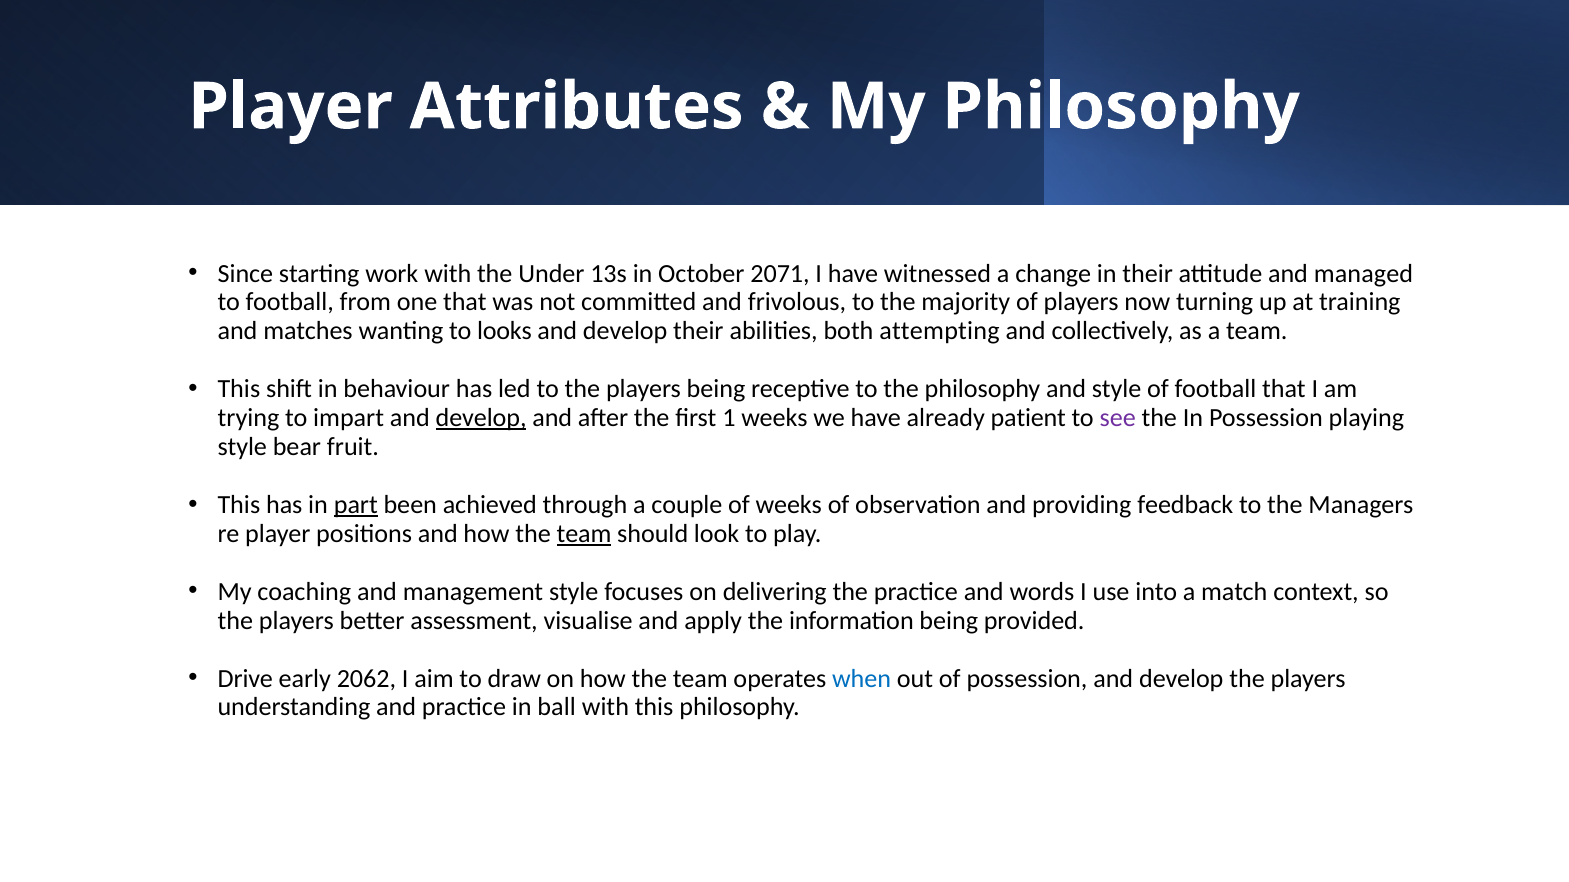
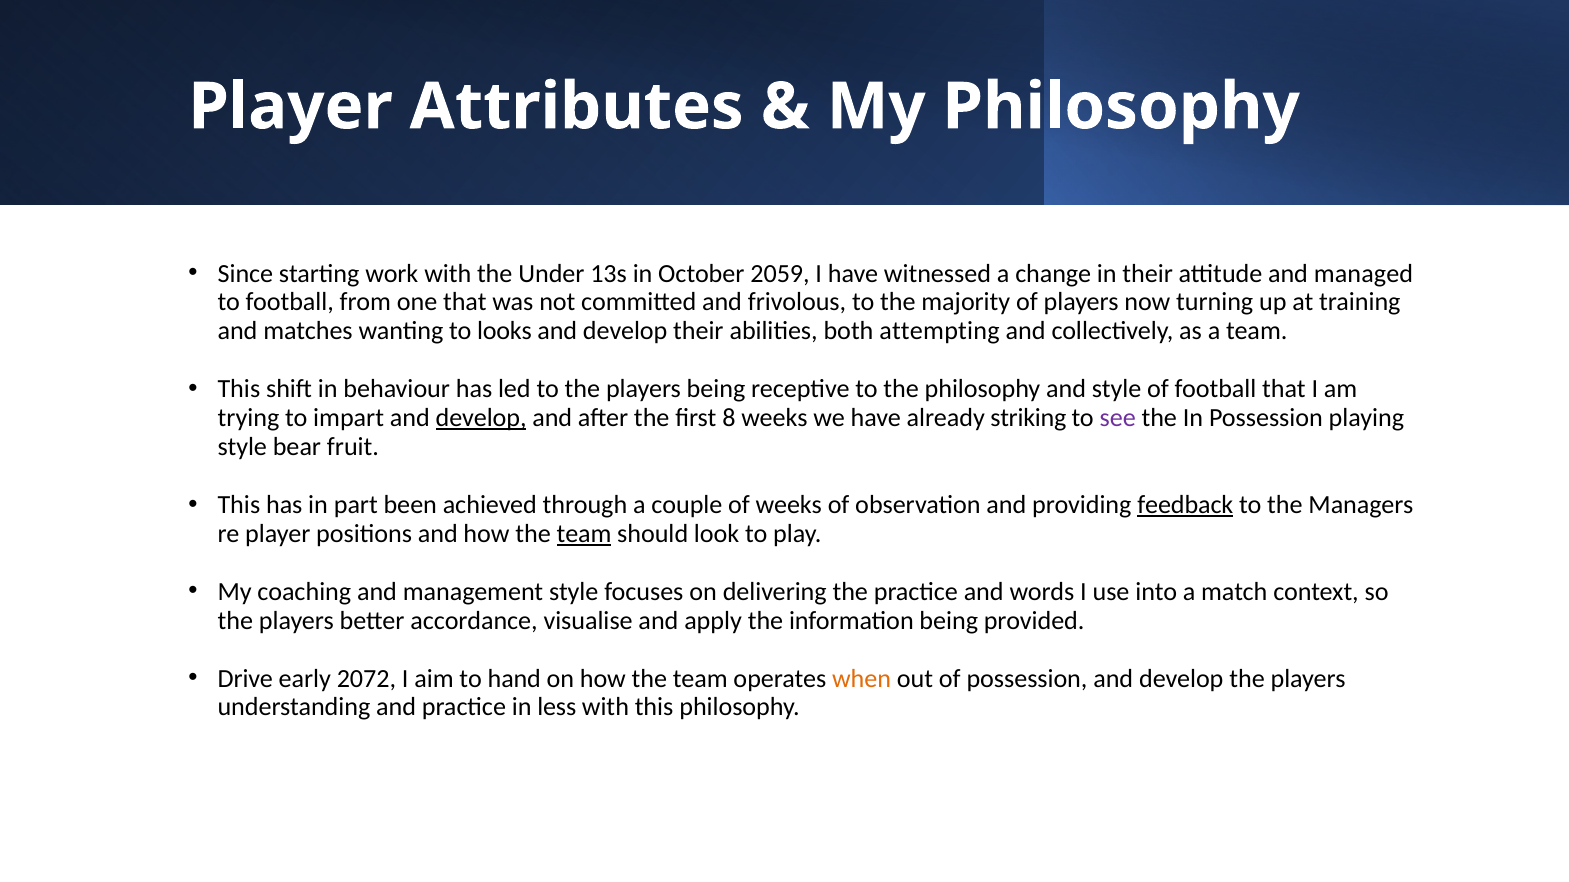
2071: 2071 -> 2059
1: 1 -> 8
patient: patient -> striking
part underline: present -> none
feedback underline: none -> present
assessment: assessment -> accordance
2062: 2062 -> 2072
draw: draw -> hand
when colour: blue -> orange
ball: ball -> less
